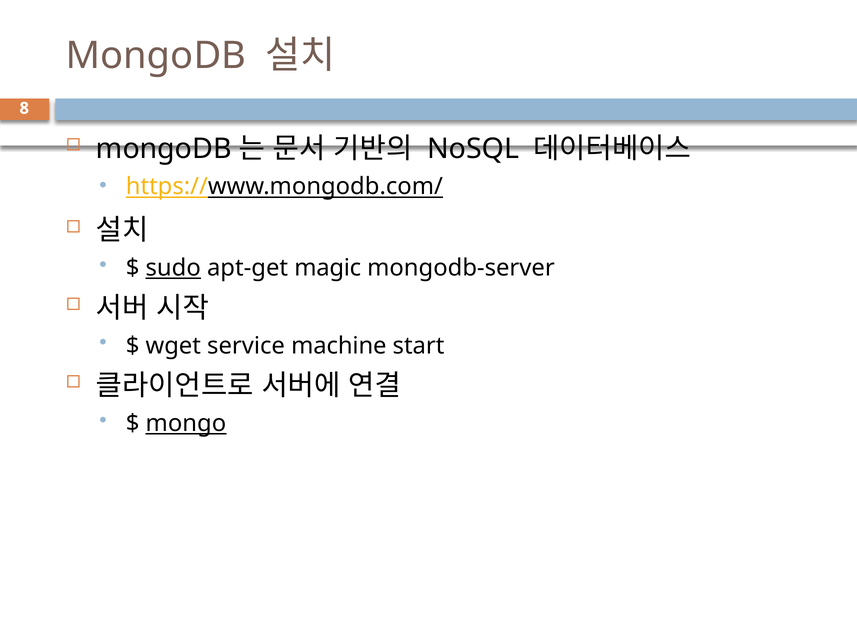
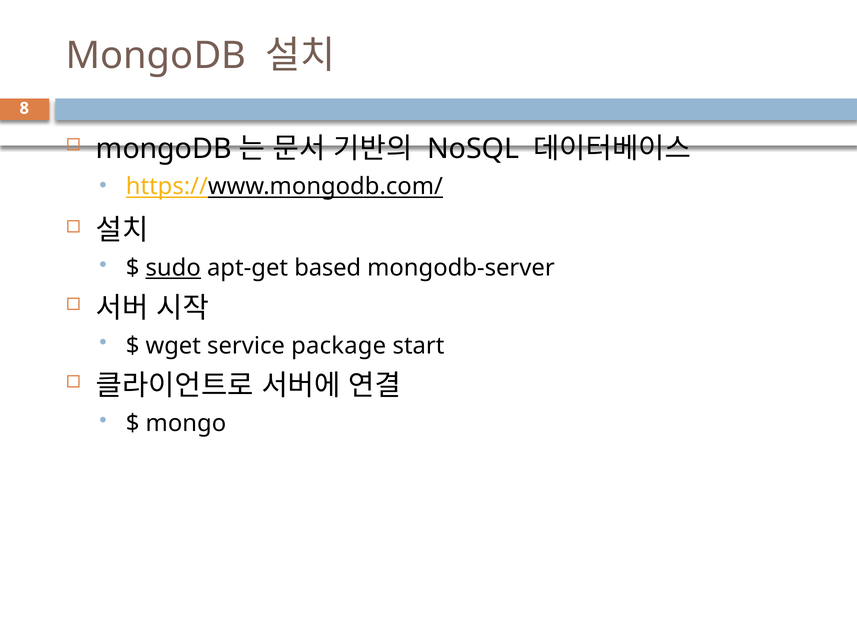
magic: magic -> based
machine: machine -> package
mongo underline: present -> none
